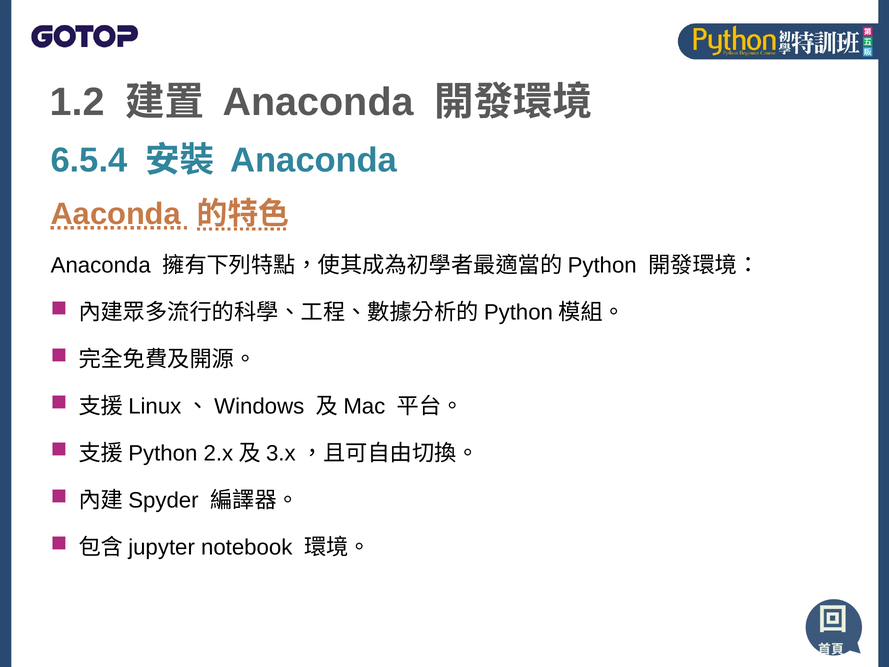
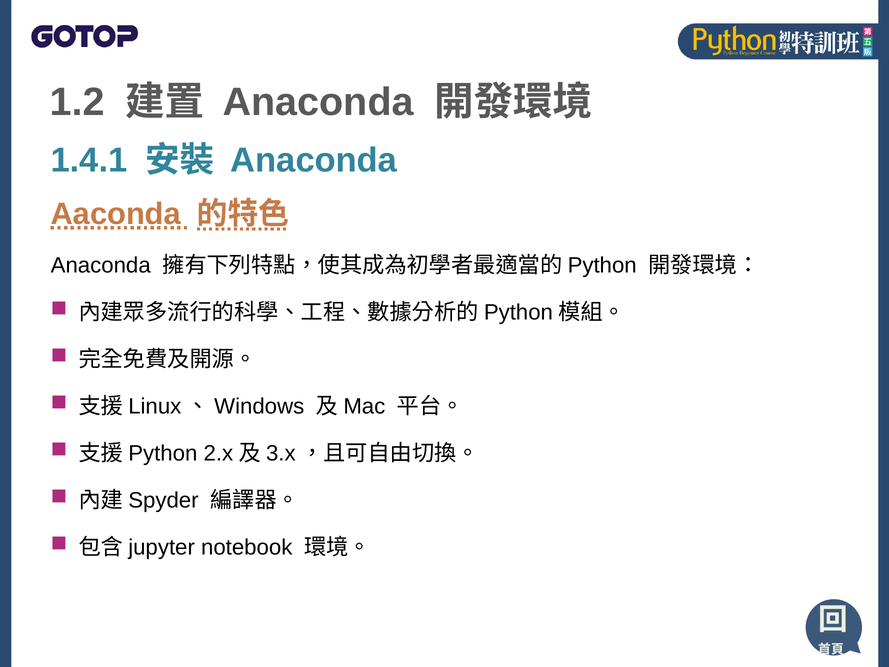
6.5.4: 6.5.4 -> 1.4.1
